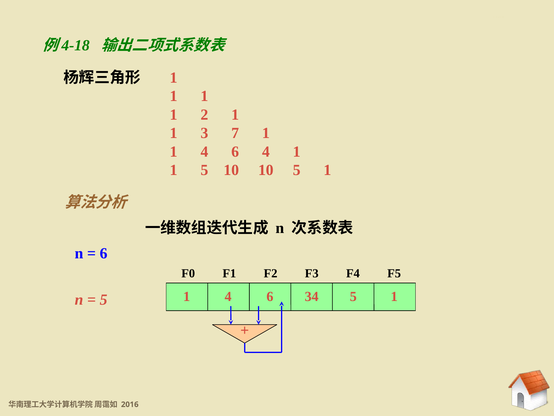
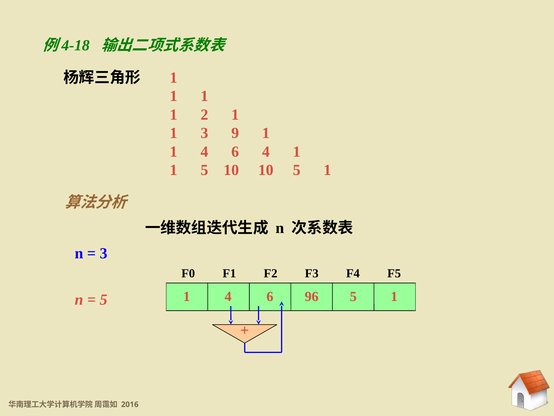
7: 7 -> 9
6 at (104, 253): 6 -> 3
34: 34 -> 96
